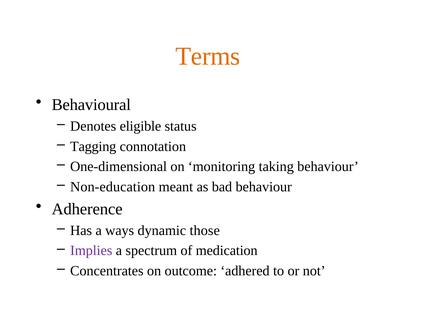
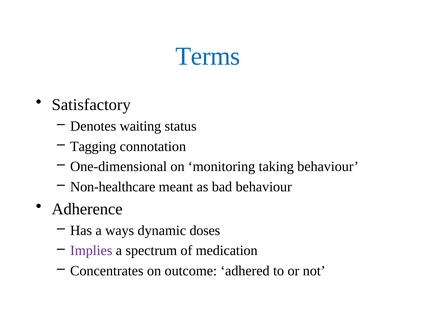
Terms colour: orange -> blue
Behavioural: Behavioural -> Satisfactory
eligible: eligible -> waiting
Non-education: Non-education -> Non-healthcare
those: those -> doses
